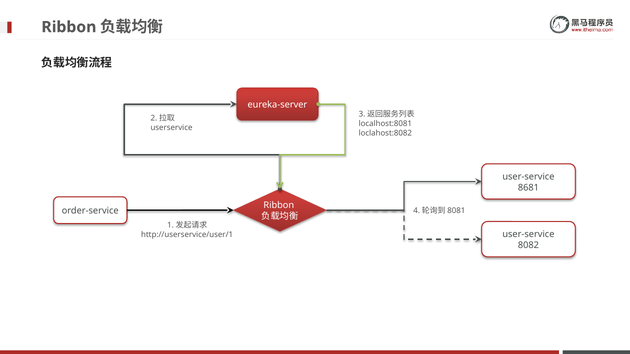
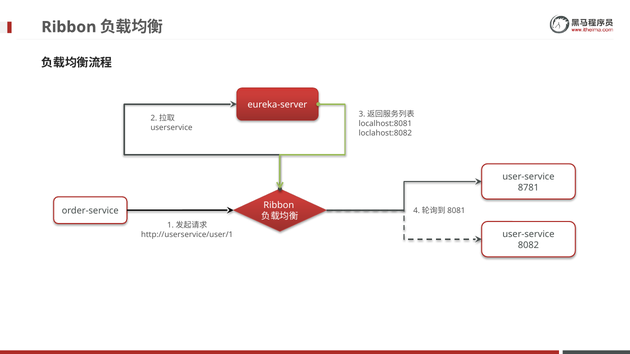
8681: 8681 -> 8781
